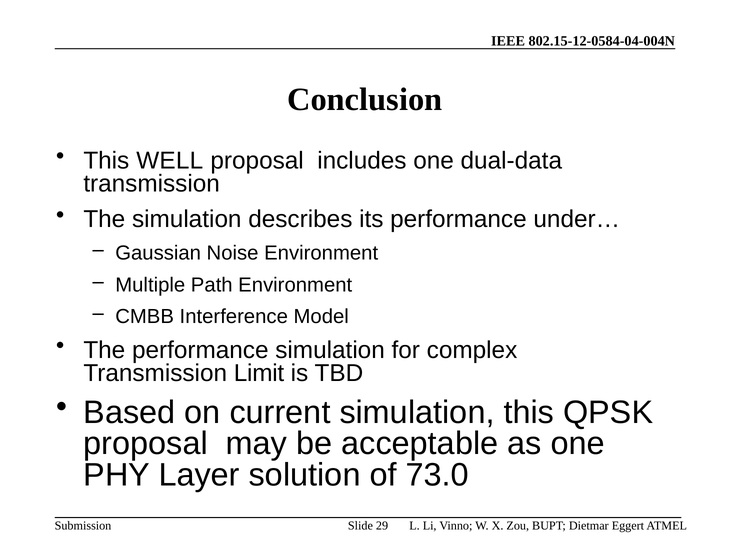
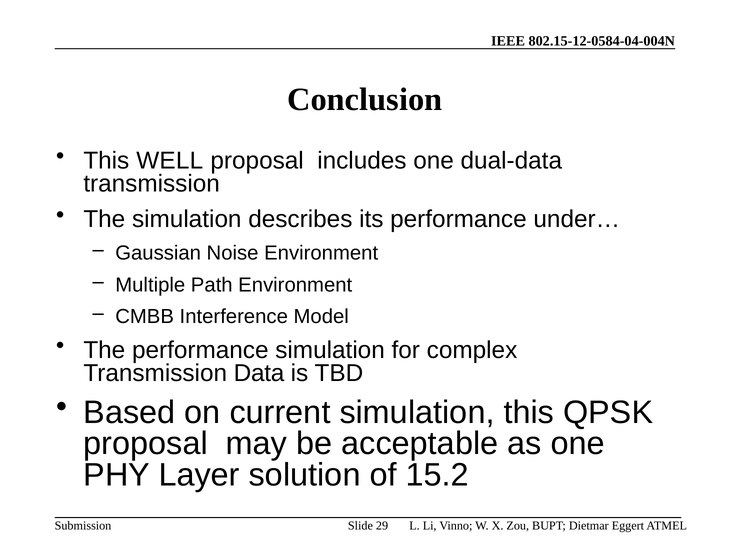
Limit: Limit -> Data
73.0: 73.0 -> 15.2
